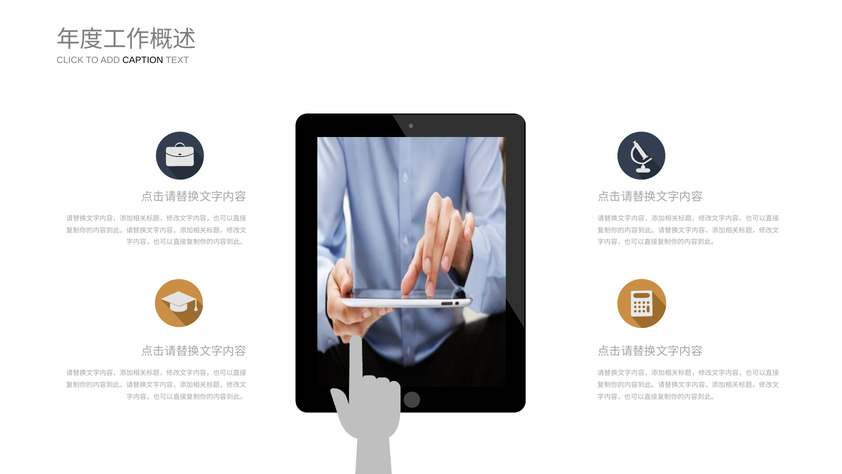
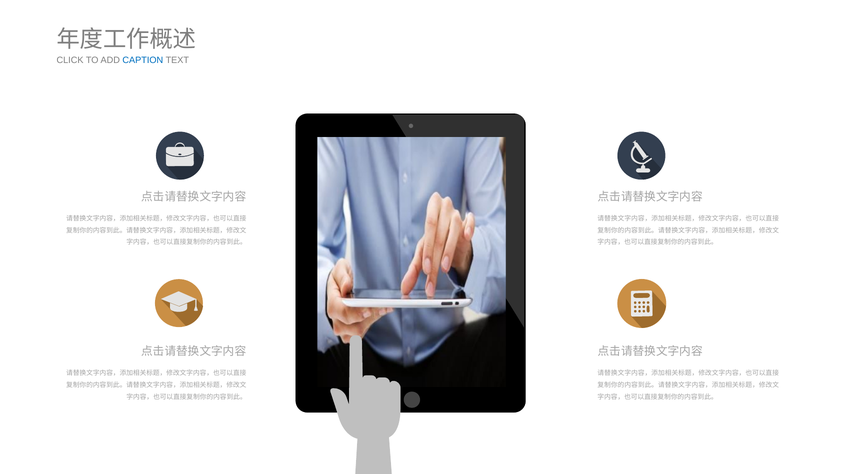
CAPTION colour: black -> blue
